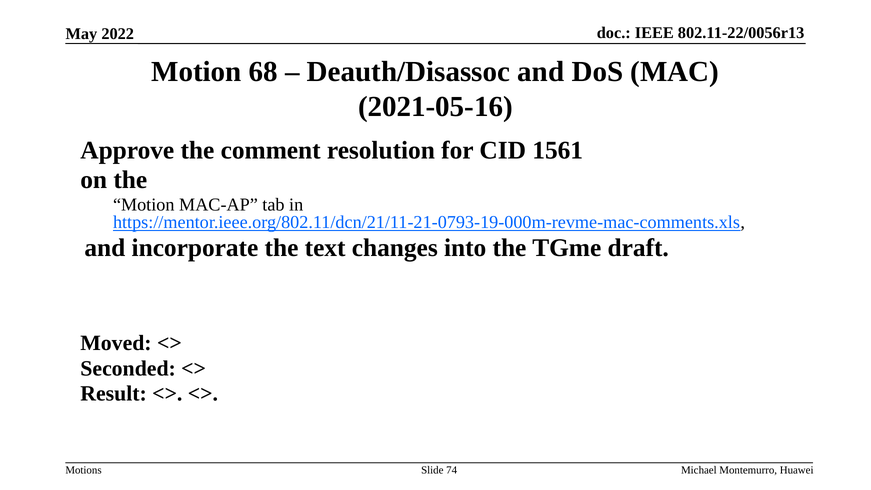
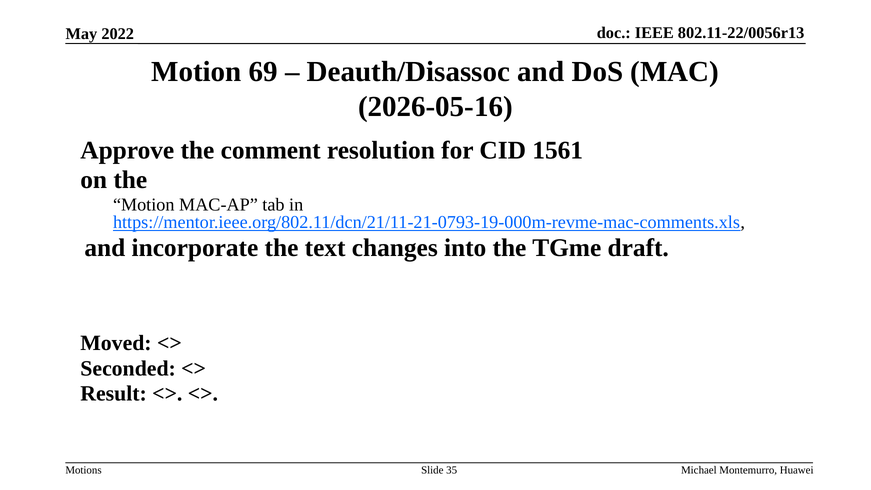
68: 68 -> 69
2021-05-16: 2021-05-16 -> 2026-05-16
74: 74 -> 35
